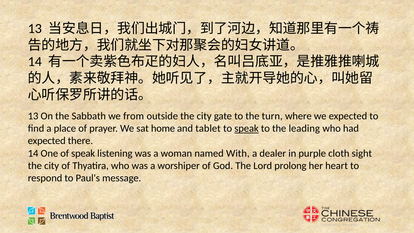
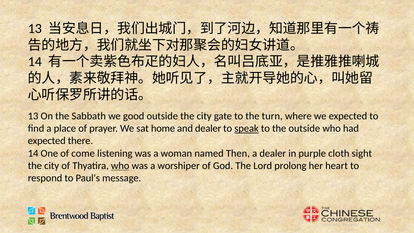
from: from -> good
and tablet: tablet -> dealer
the leading: leading -> outside
of speak: speak -> come
With: With -> Then
who at (120, 166) underline: none -> present
